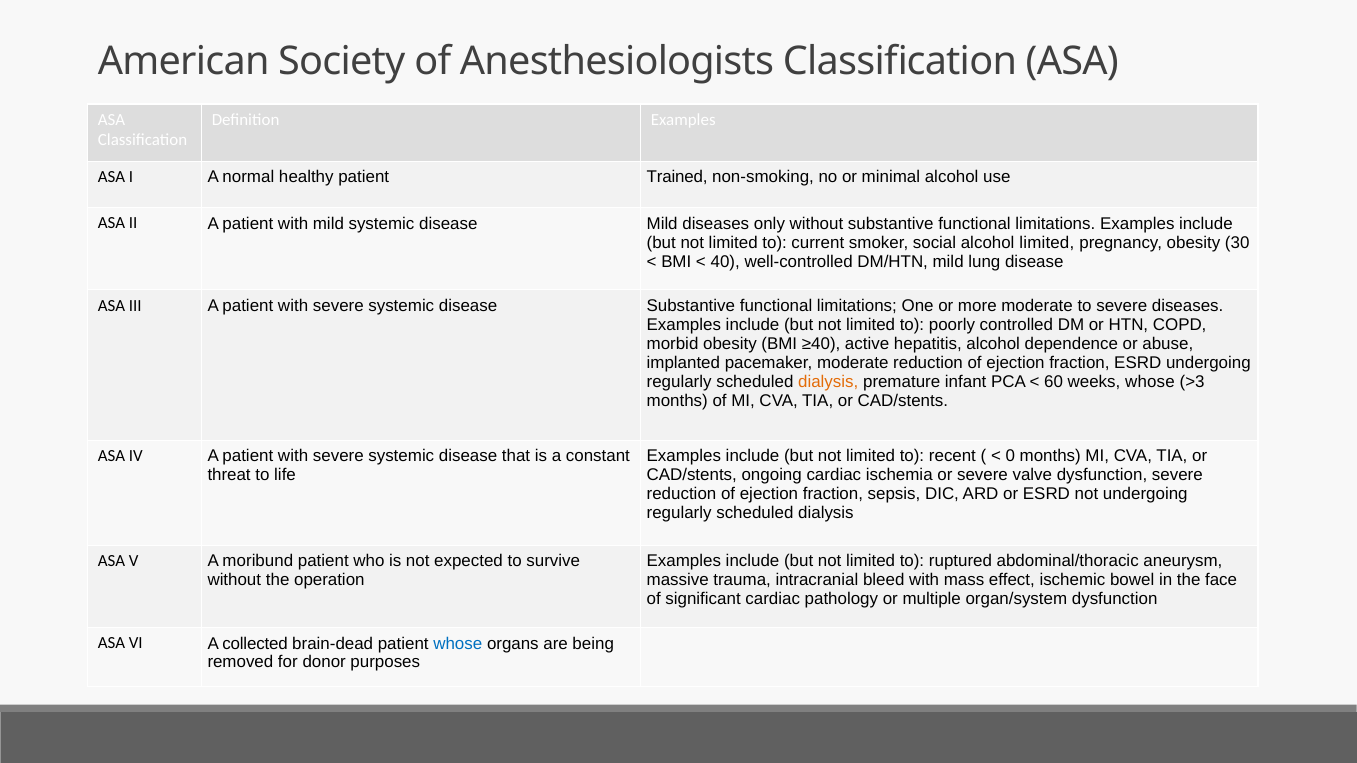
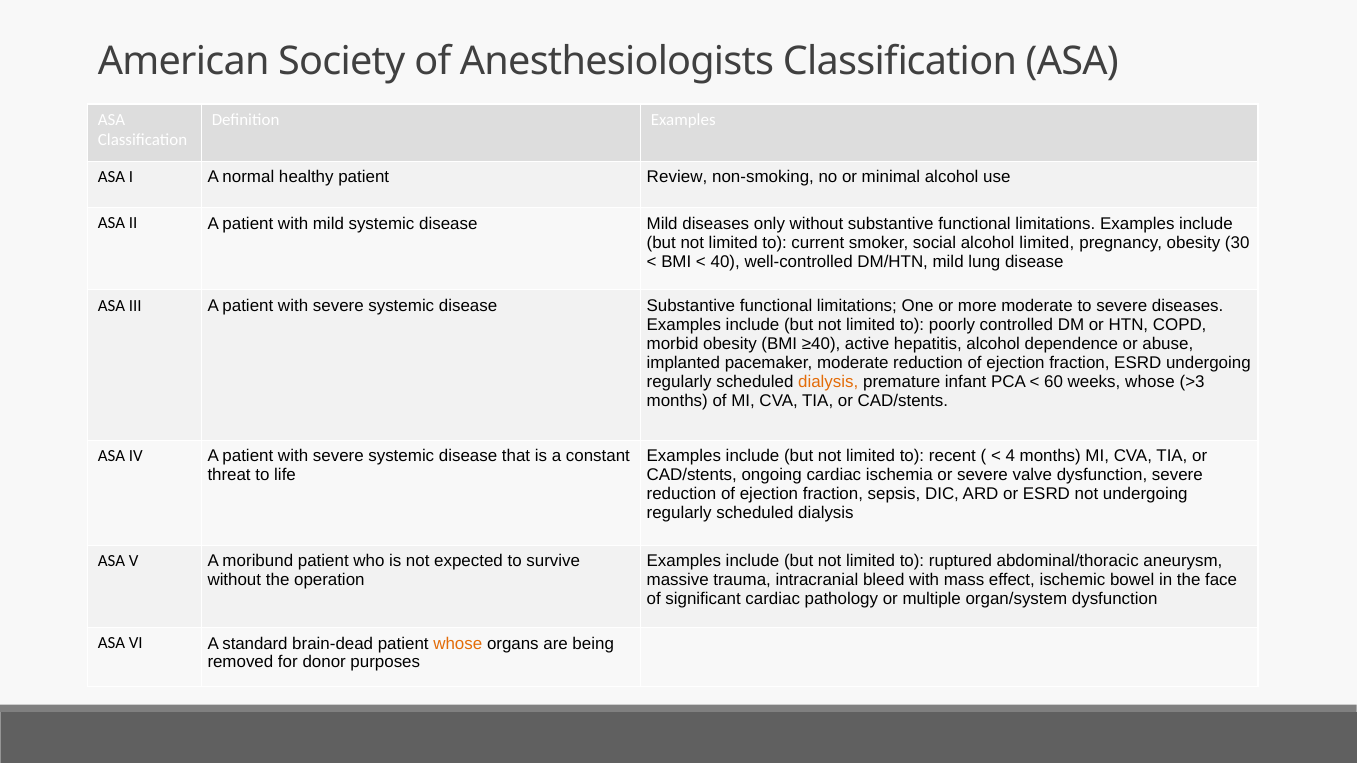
Trained: Trained -> Review
0: 0 -> 4
collected: collected -> standard
whose at (458, 644) colour: blue -> orange
